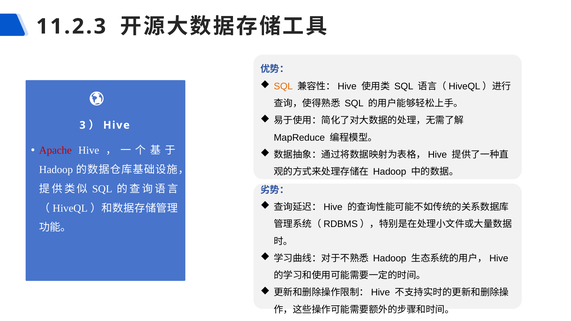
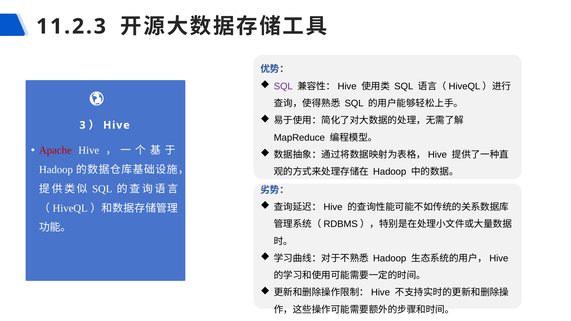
SQL at (283, 86) colour: orange -> purple
